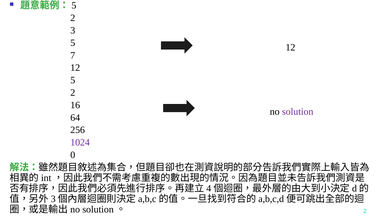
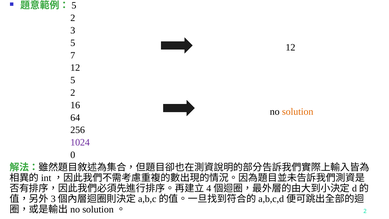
solution colour: purple -> orange
